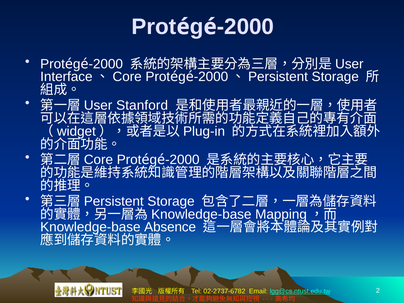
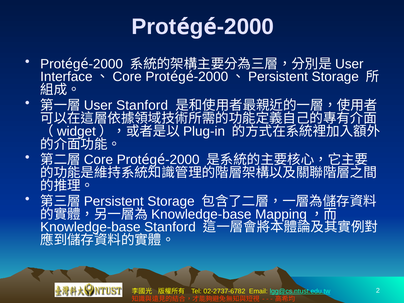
Absence at (170, 227): Absence -> Stanford
